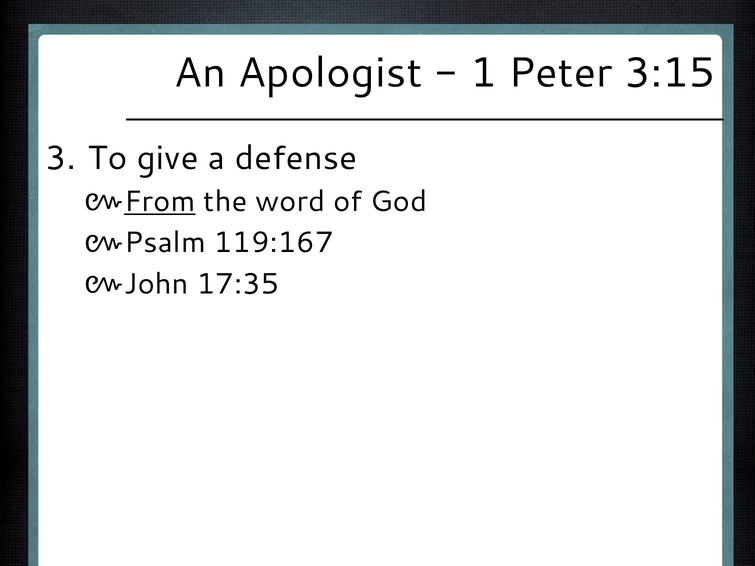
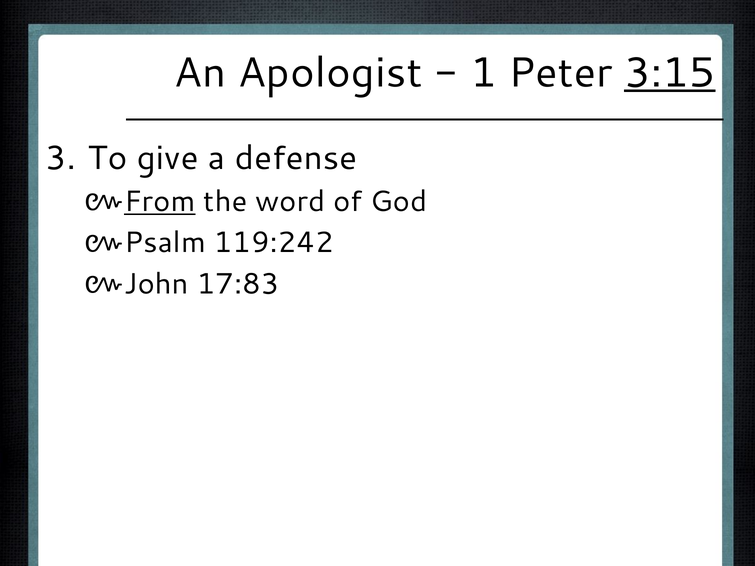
3:15 underline: none -> present
119:167: 119:167 -> 119:242
17:35: 17:35 -> 17:83
